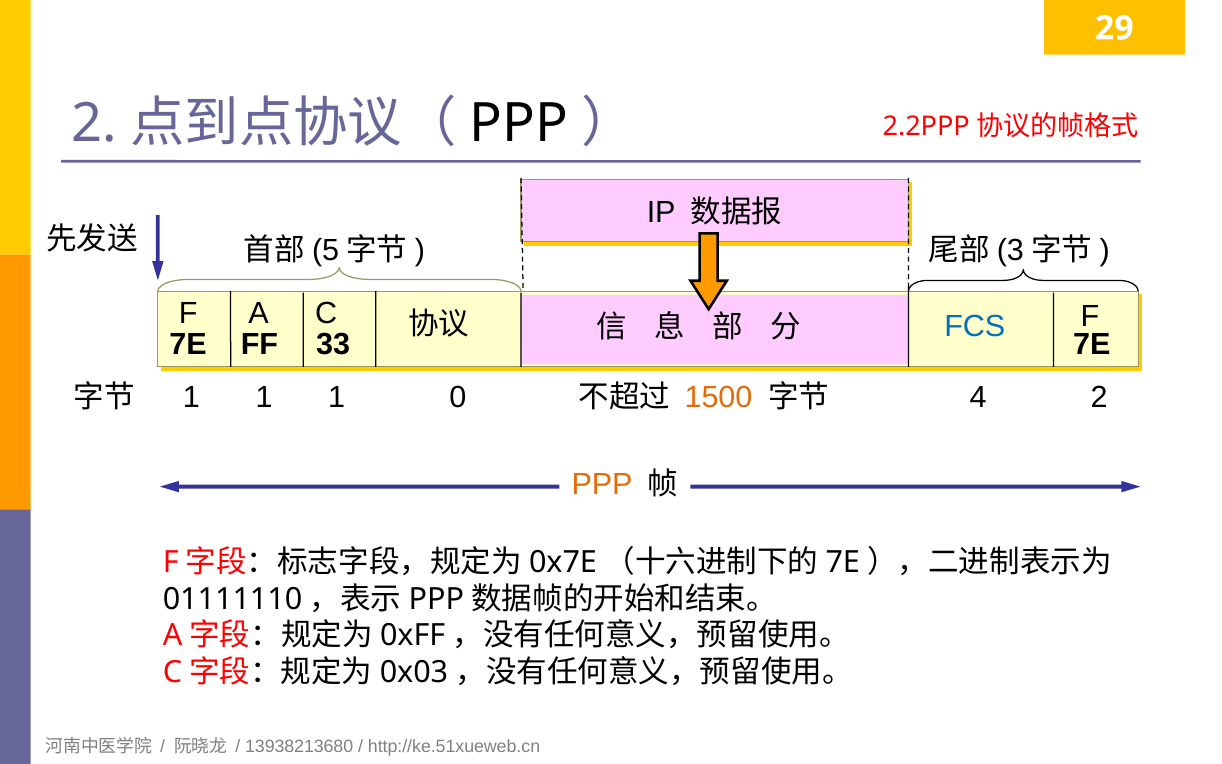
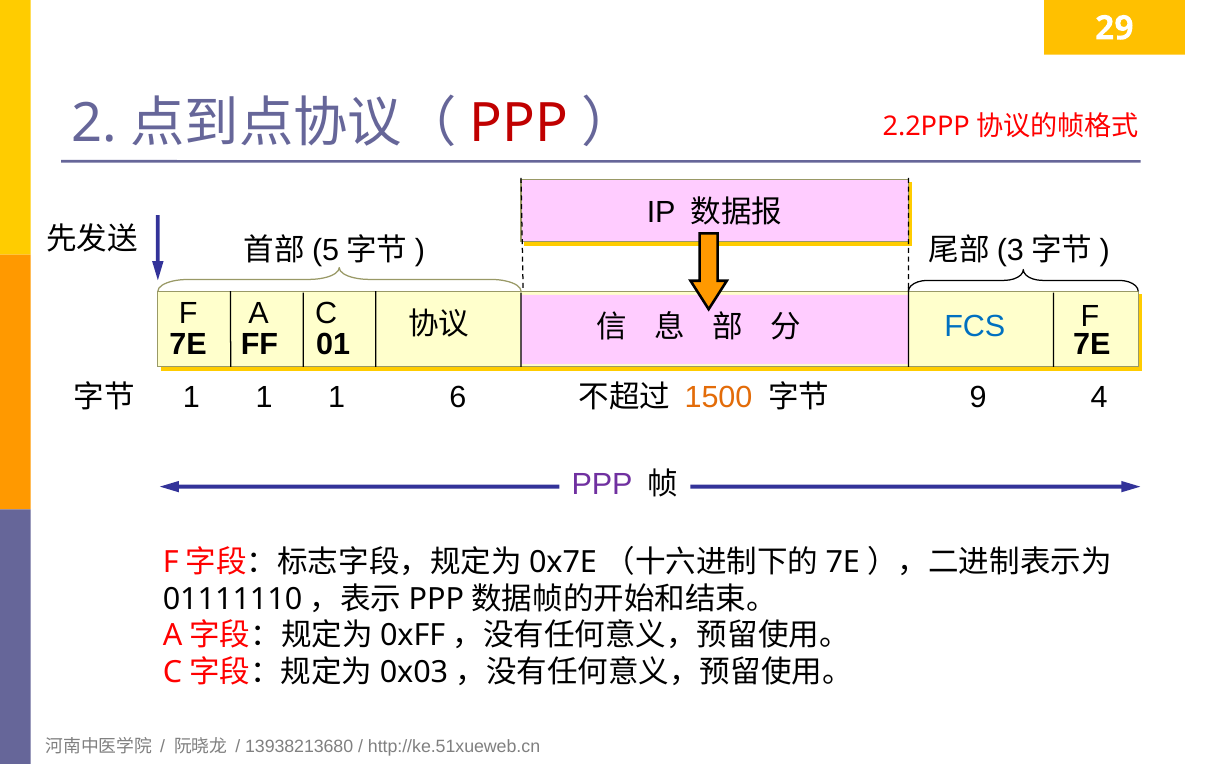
PPP at (519, 124) colour: black -> red
33: 33 -> 01
0: 0 -> 6
1 2: 2 -> 4
4: 4 -> 9
PPP at (602, 484) colour: orange -> purple
